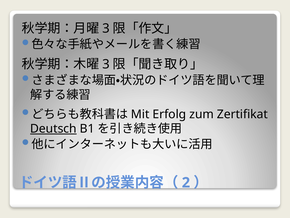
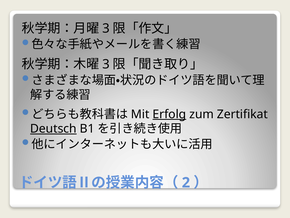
Erfolg underline: none -> present
